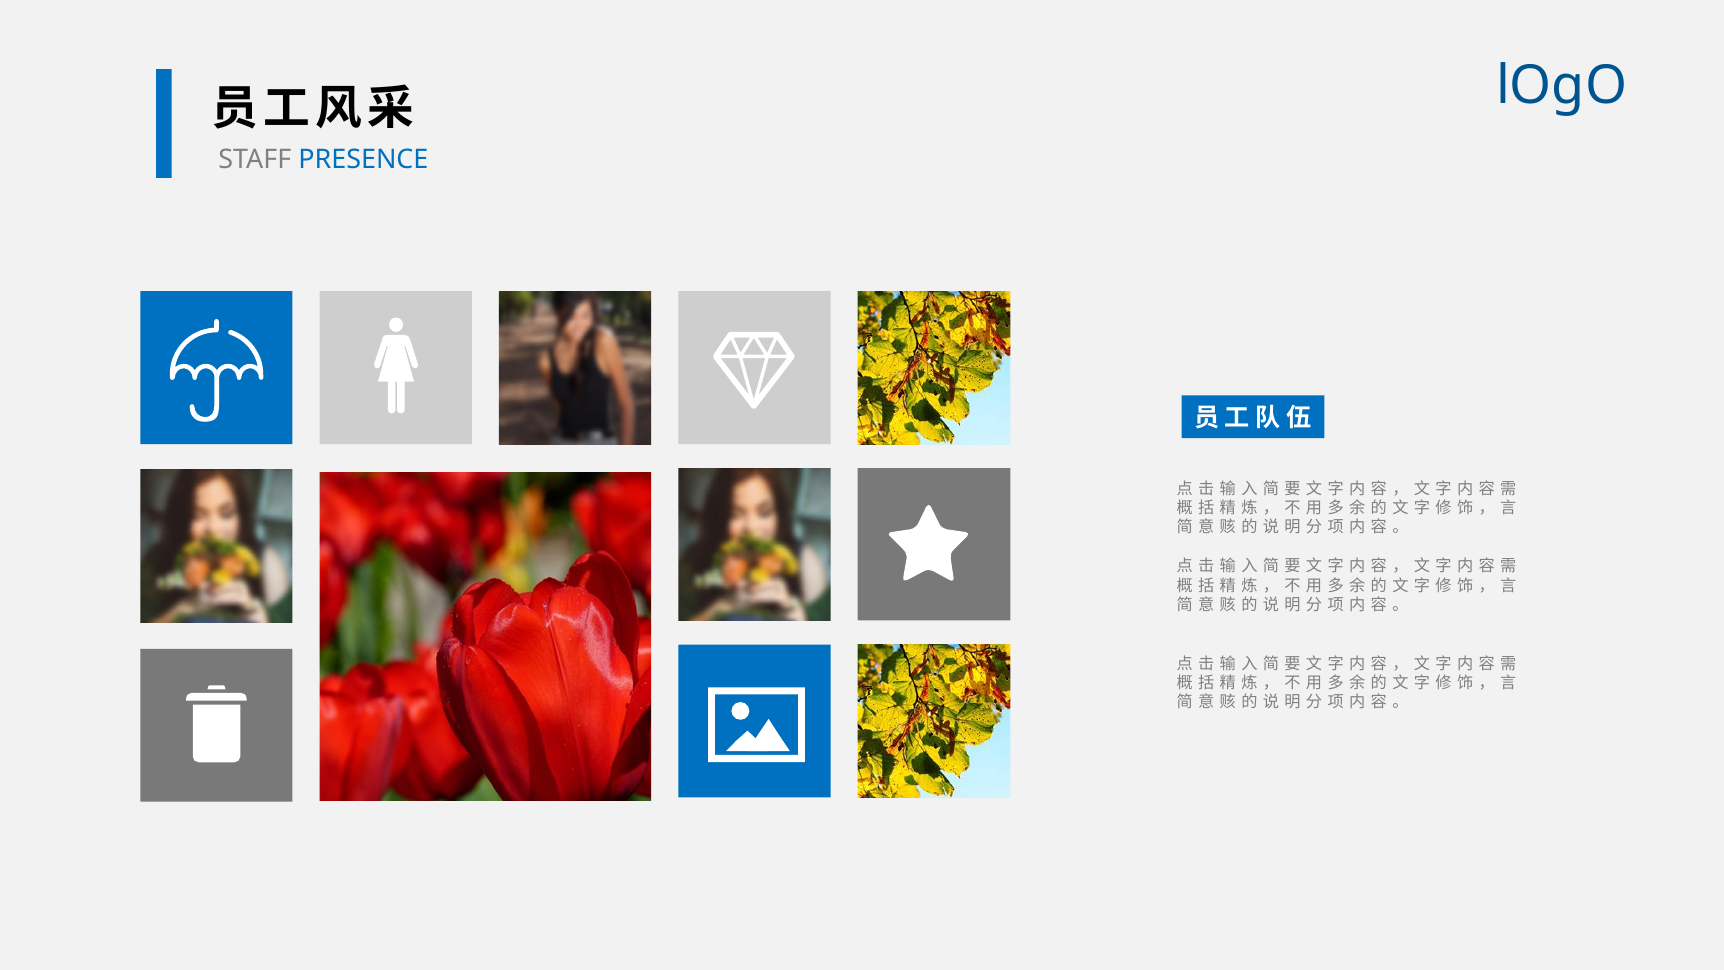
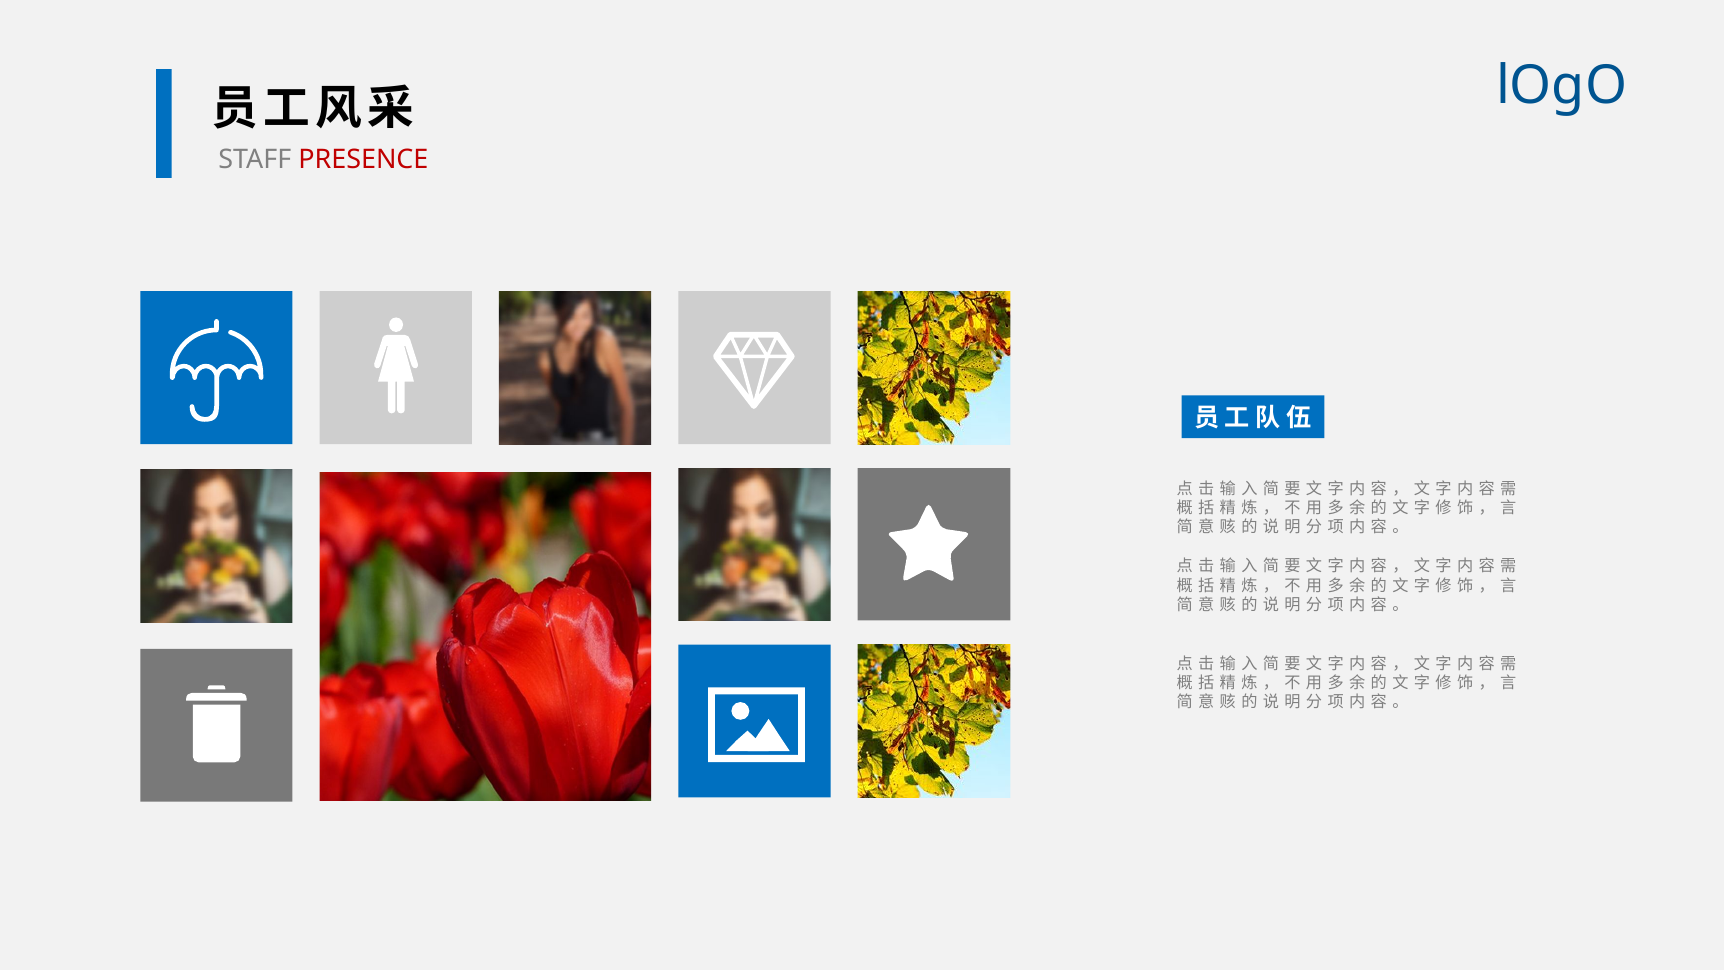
PRESENCE colour: blue -> red
